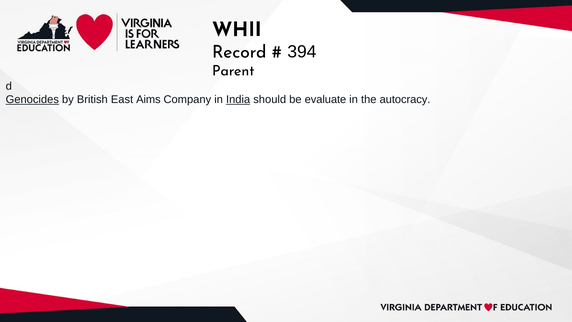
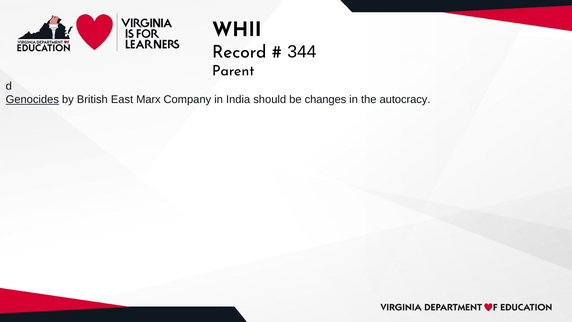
394: 394 -> 344
Aims: Aims -> Marx
India underline: present -> none
evaluate: evaluate -> changes
